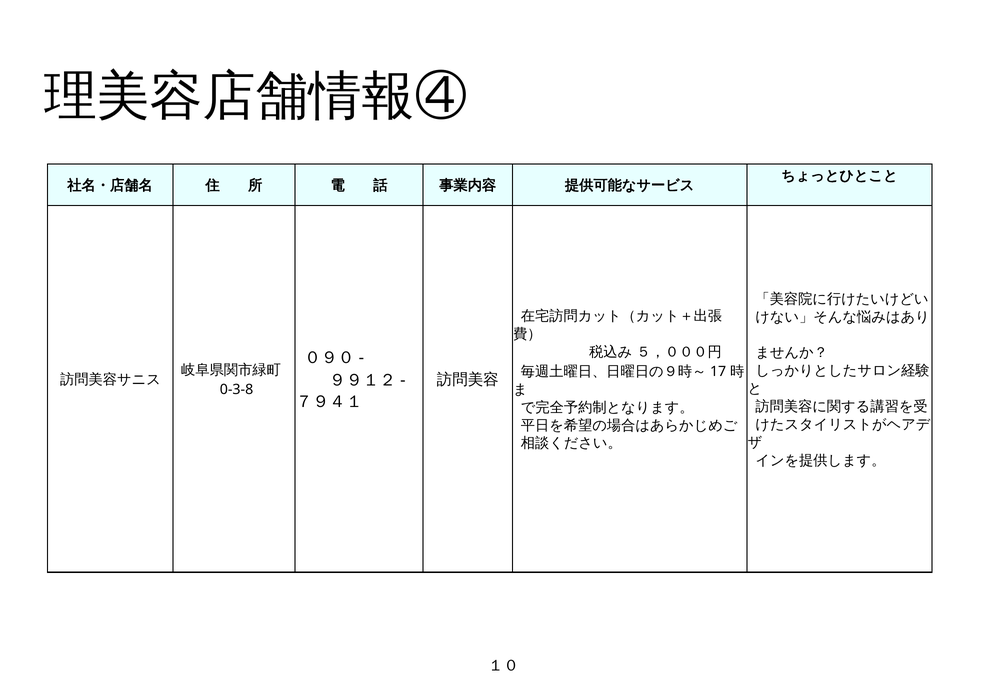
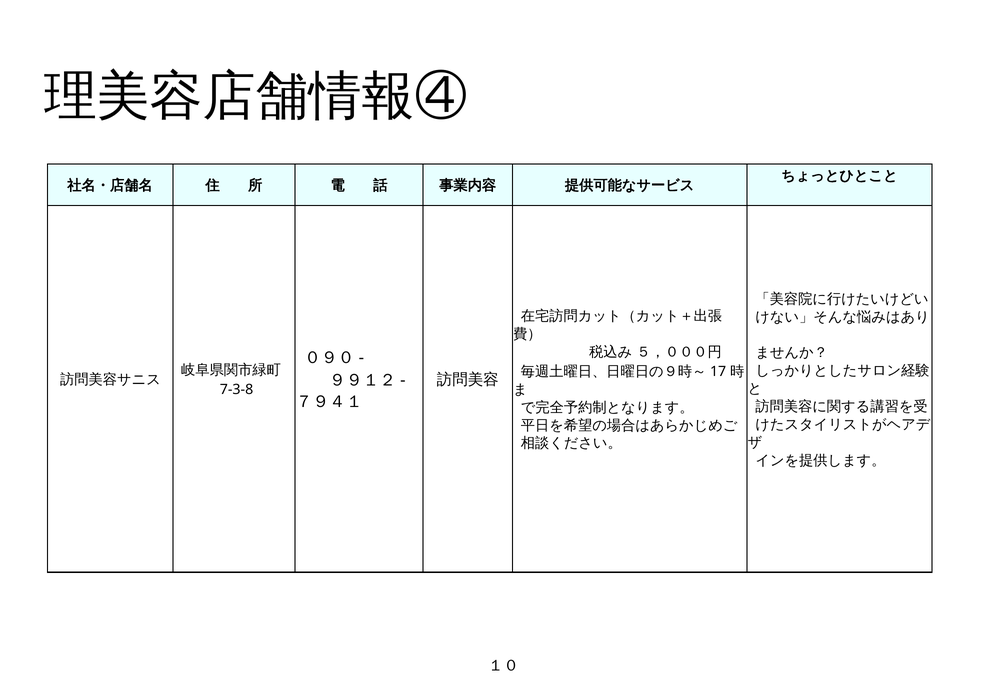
0-3-8: 0-3-8 -> 7-3-8
